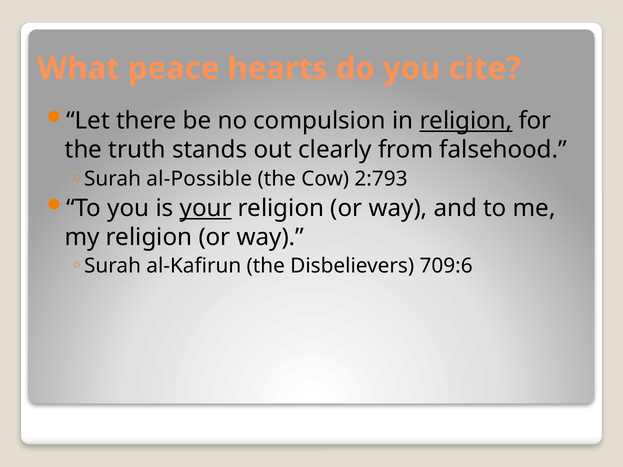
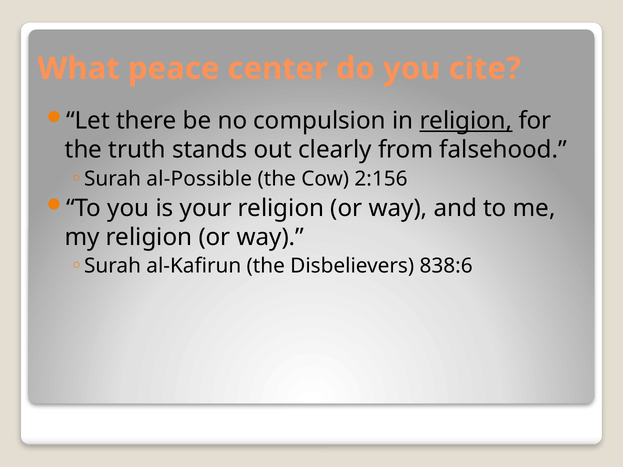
hearts: hearts -> center
2:793: 2:793 -> 2:156
your underline: present -> none
709:6: 709:6 -> 838:6
